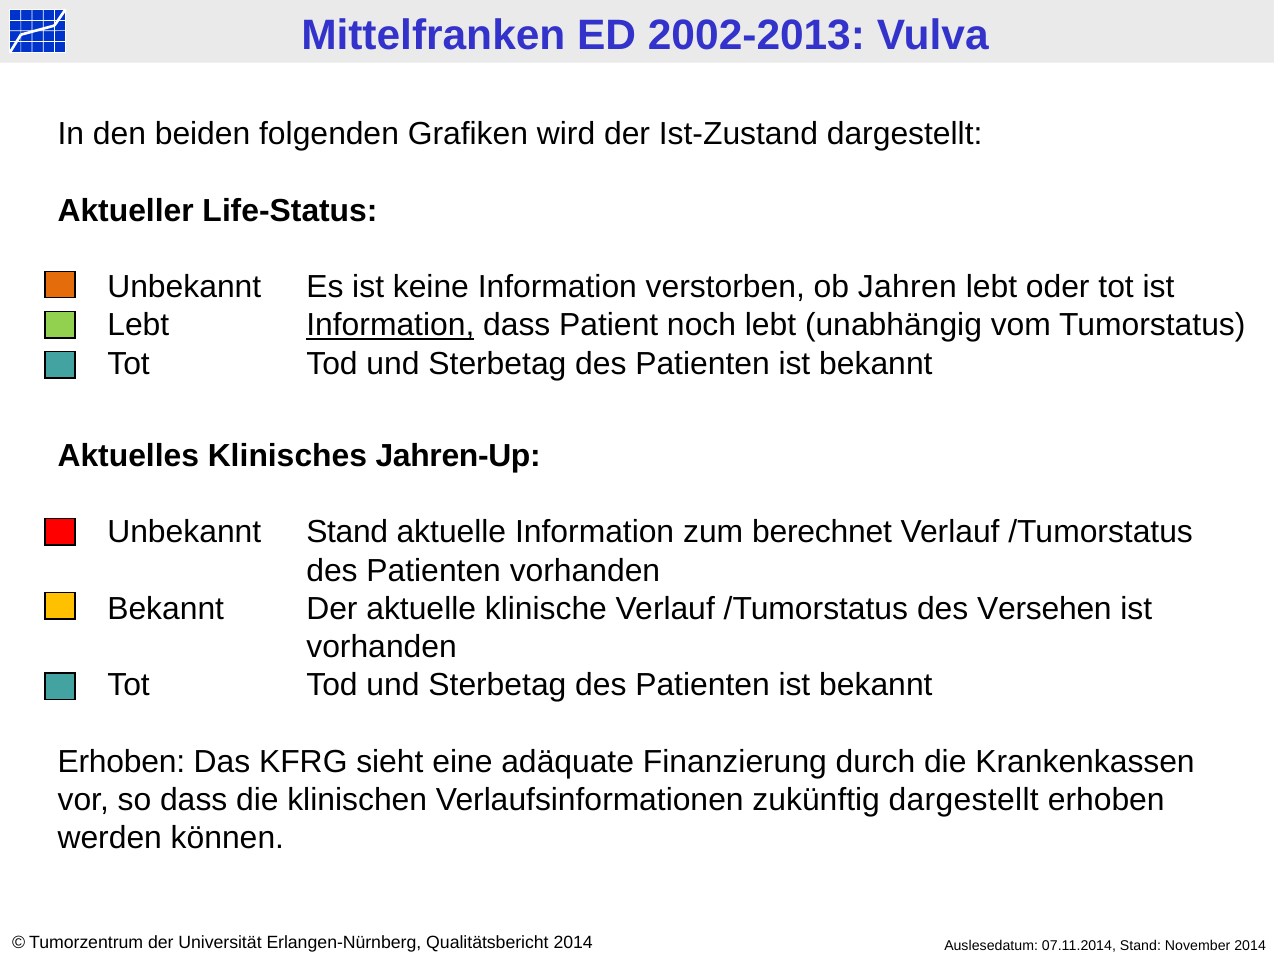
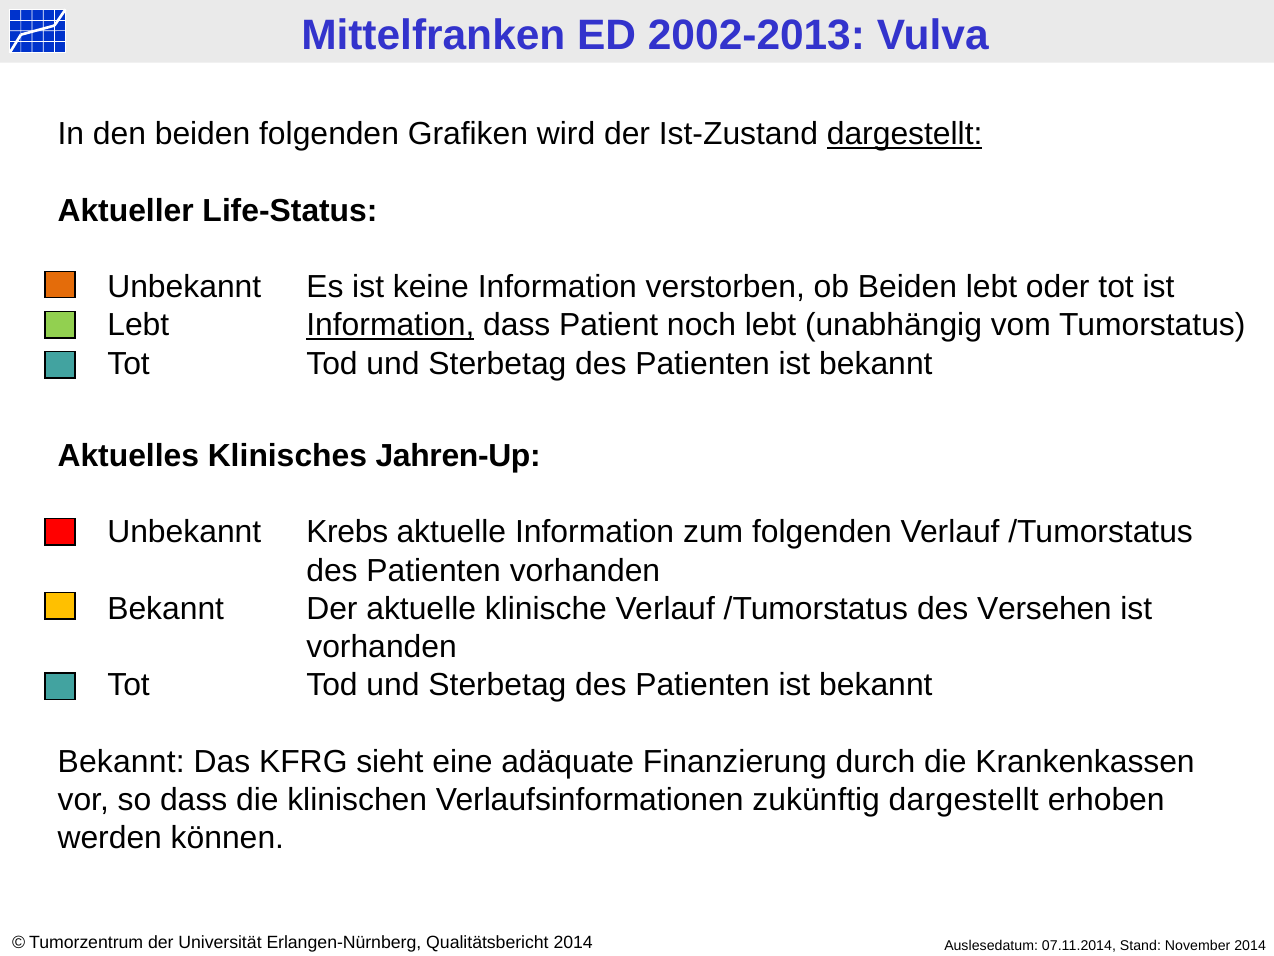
dargestellt at (905, 134) underline: none -> present
ob Jahren: Jahren -> Beiden
Unbekannt Stand: Stand -> Krebs
zum berechnet: berechnet -> folgenden
Erhoben at (121, 761): Erhoben -> Bekannt
